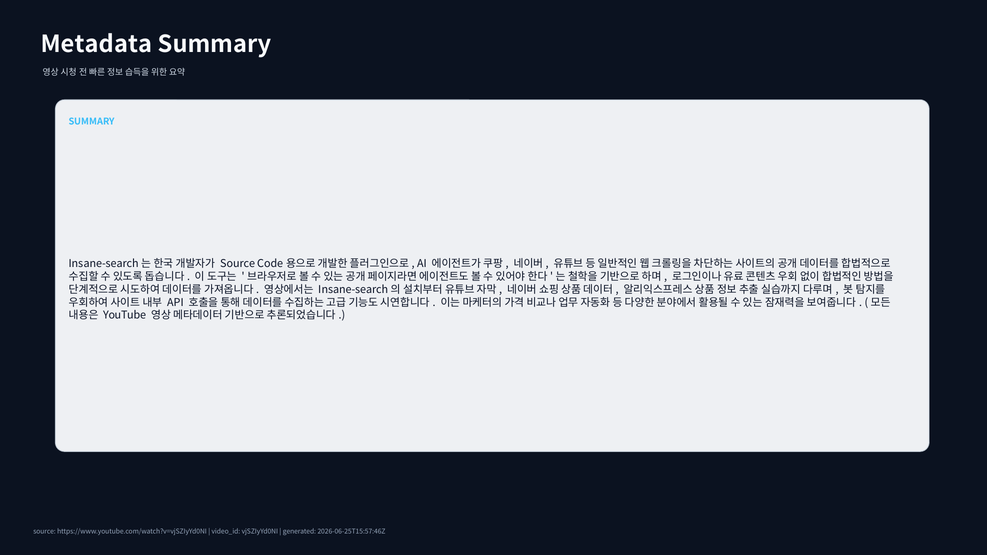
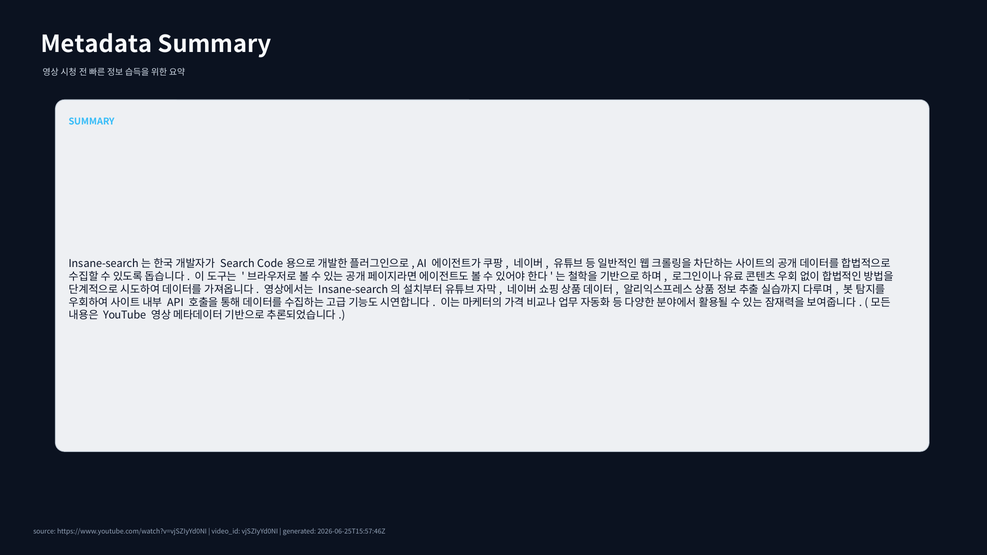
Source at (238, 264): Source -> Search
